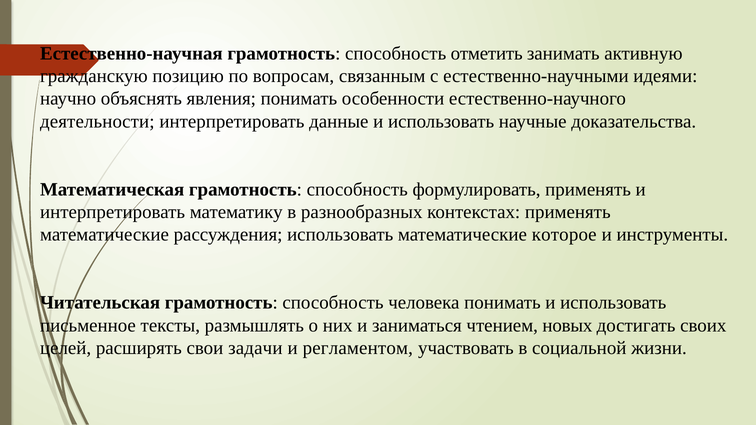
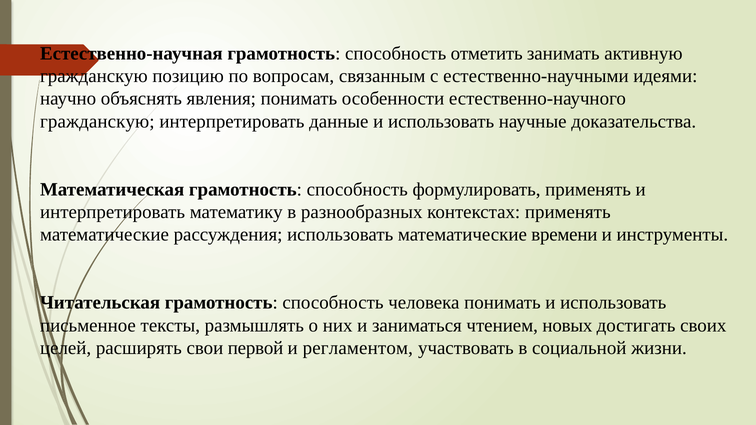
деятельности at (97, 121): деятельности -> гражданскую
которое: которое -> времени
задачи: задачи -> первой
